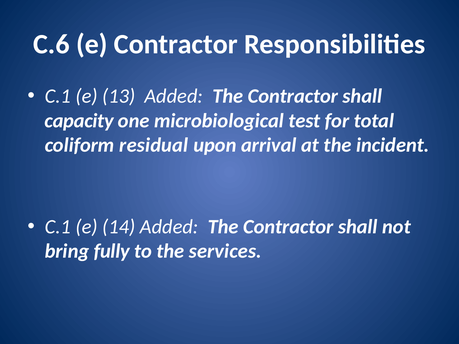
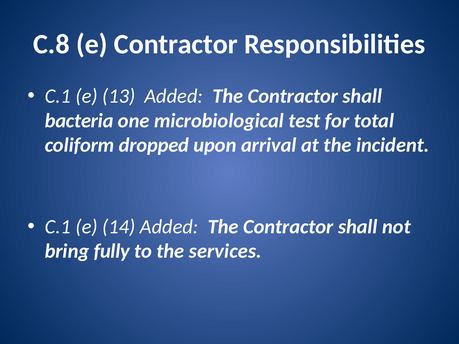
C.6: C.6 -> C.8
capacity: capacity -> bacteria
residual: residual -> dropped
